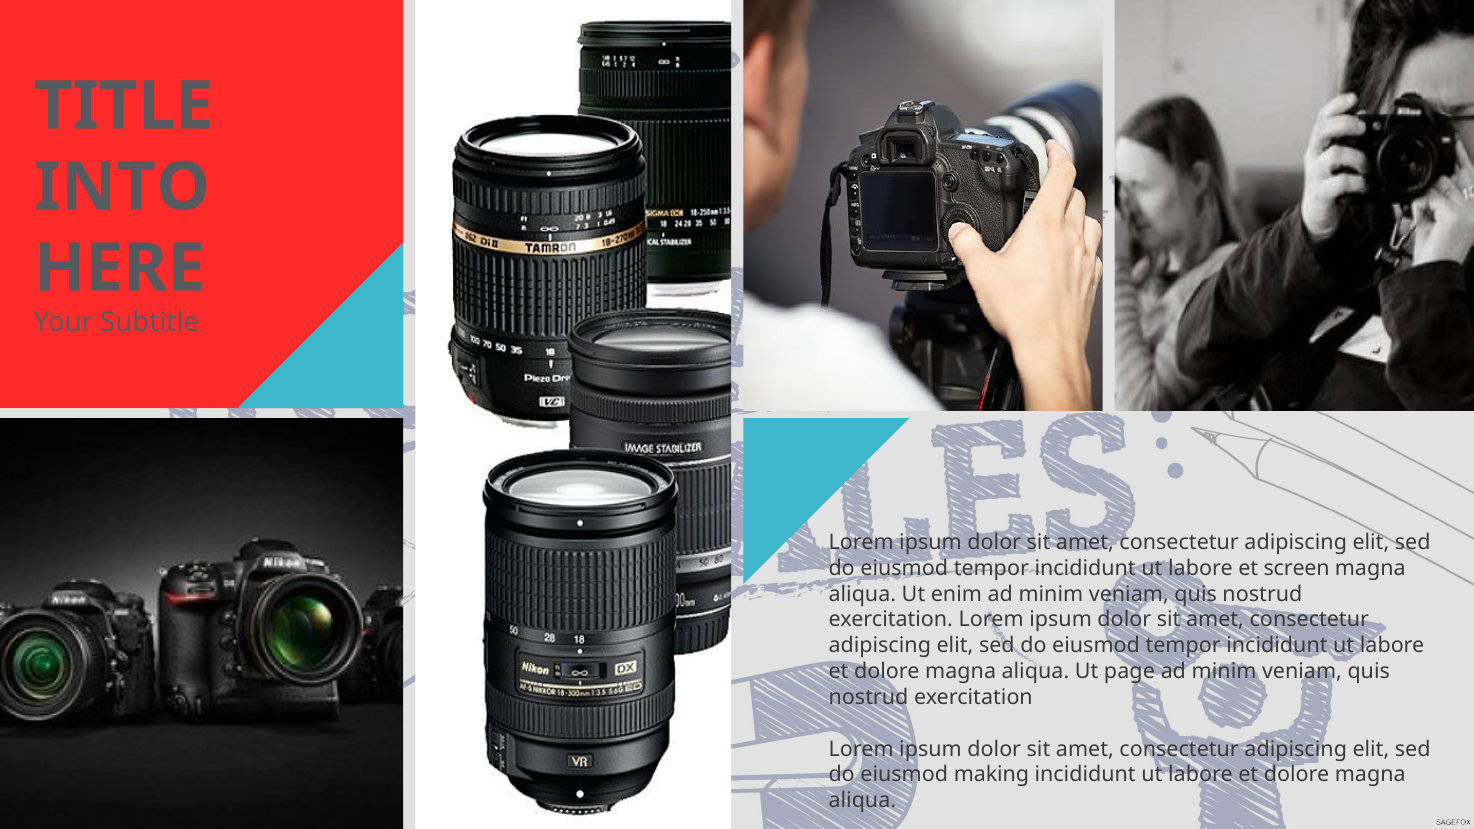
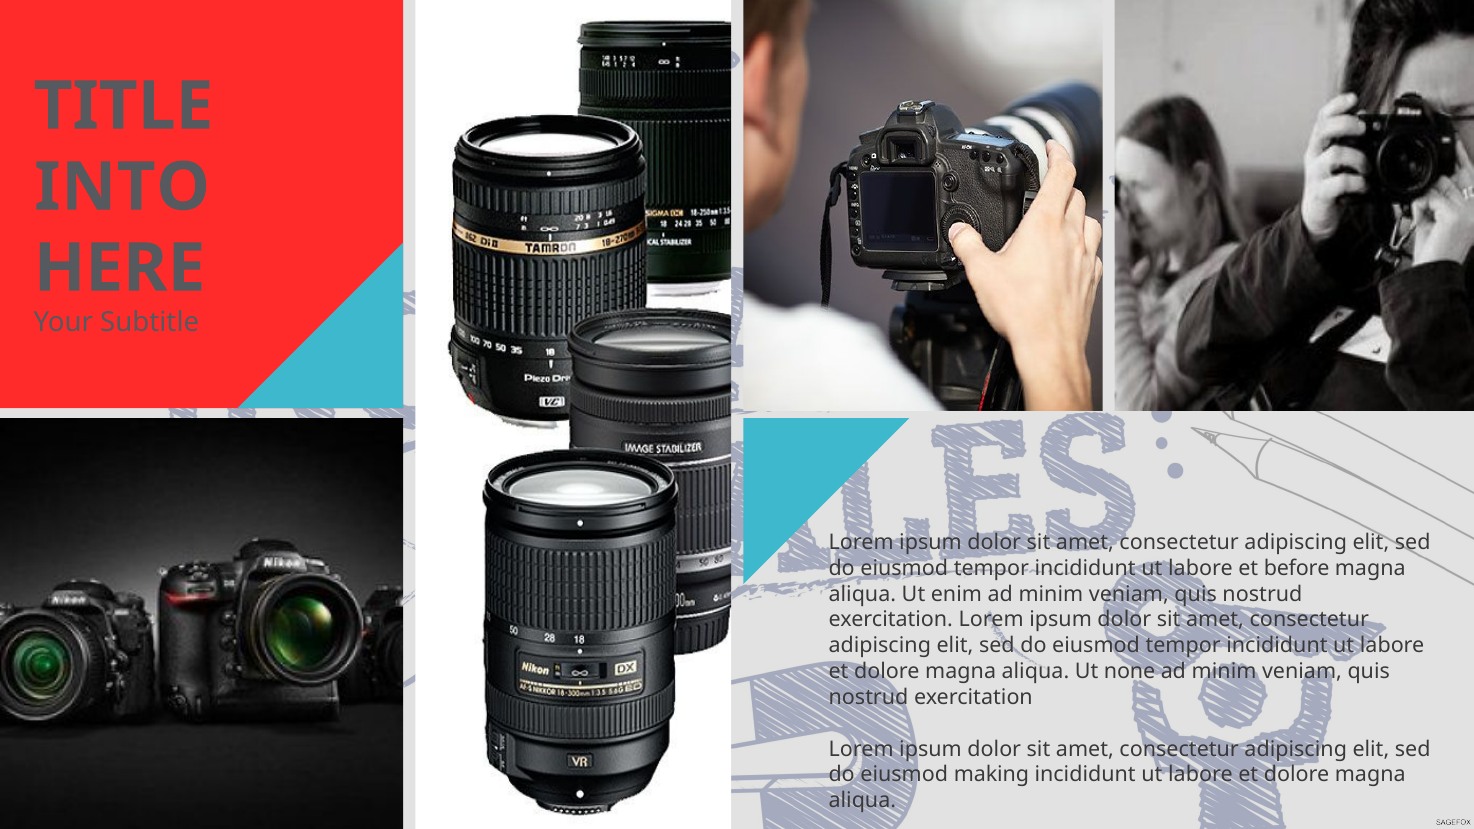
screen: screen -> before
page: page -> none
